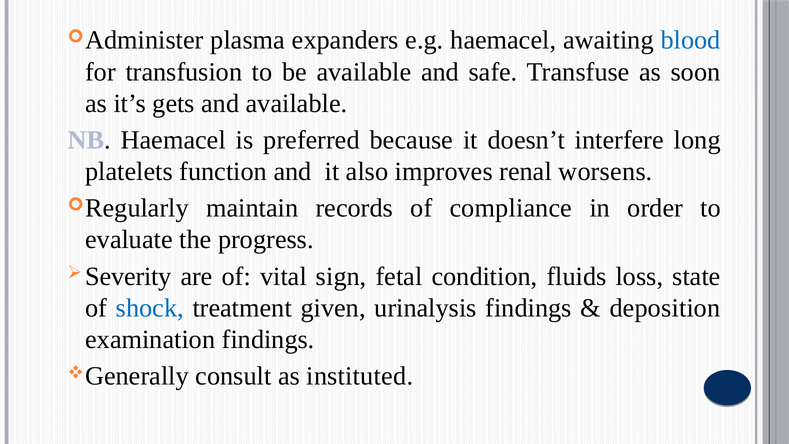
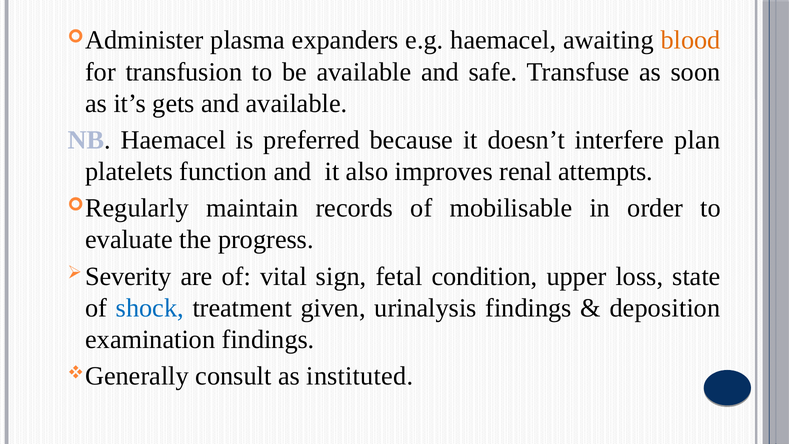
blood colour: blue -> orange
long: long -> plan
worsens: worsens -> attempts
compliance: compliance -> mobilisable
fluids: fluids -> upper
